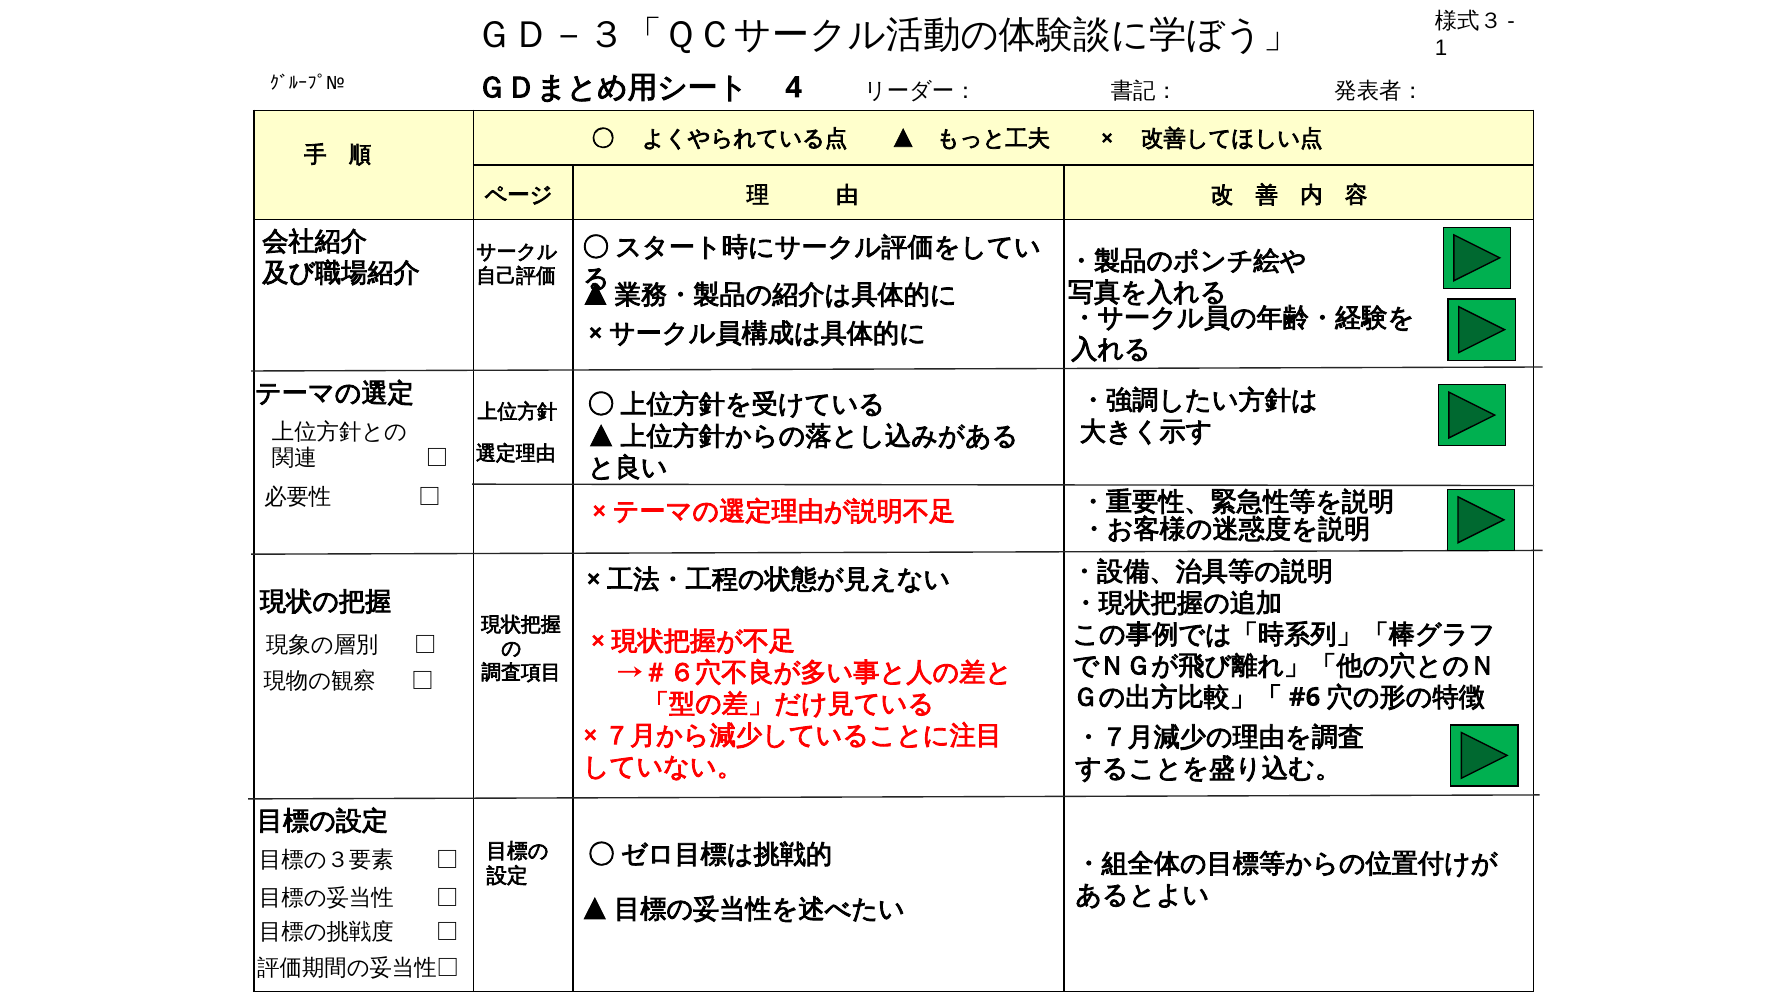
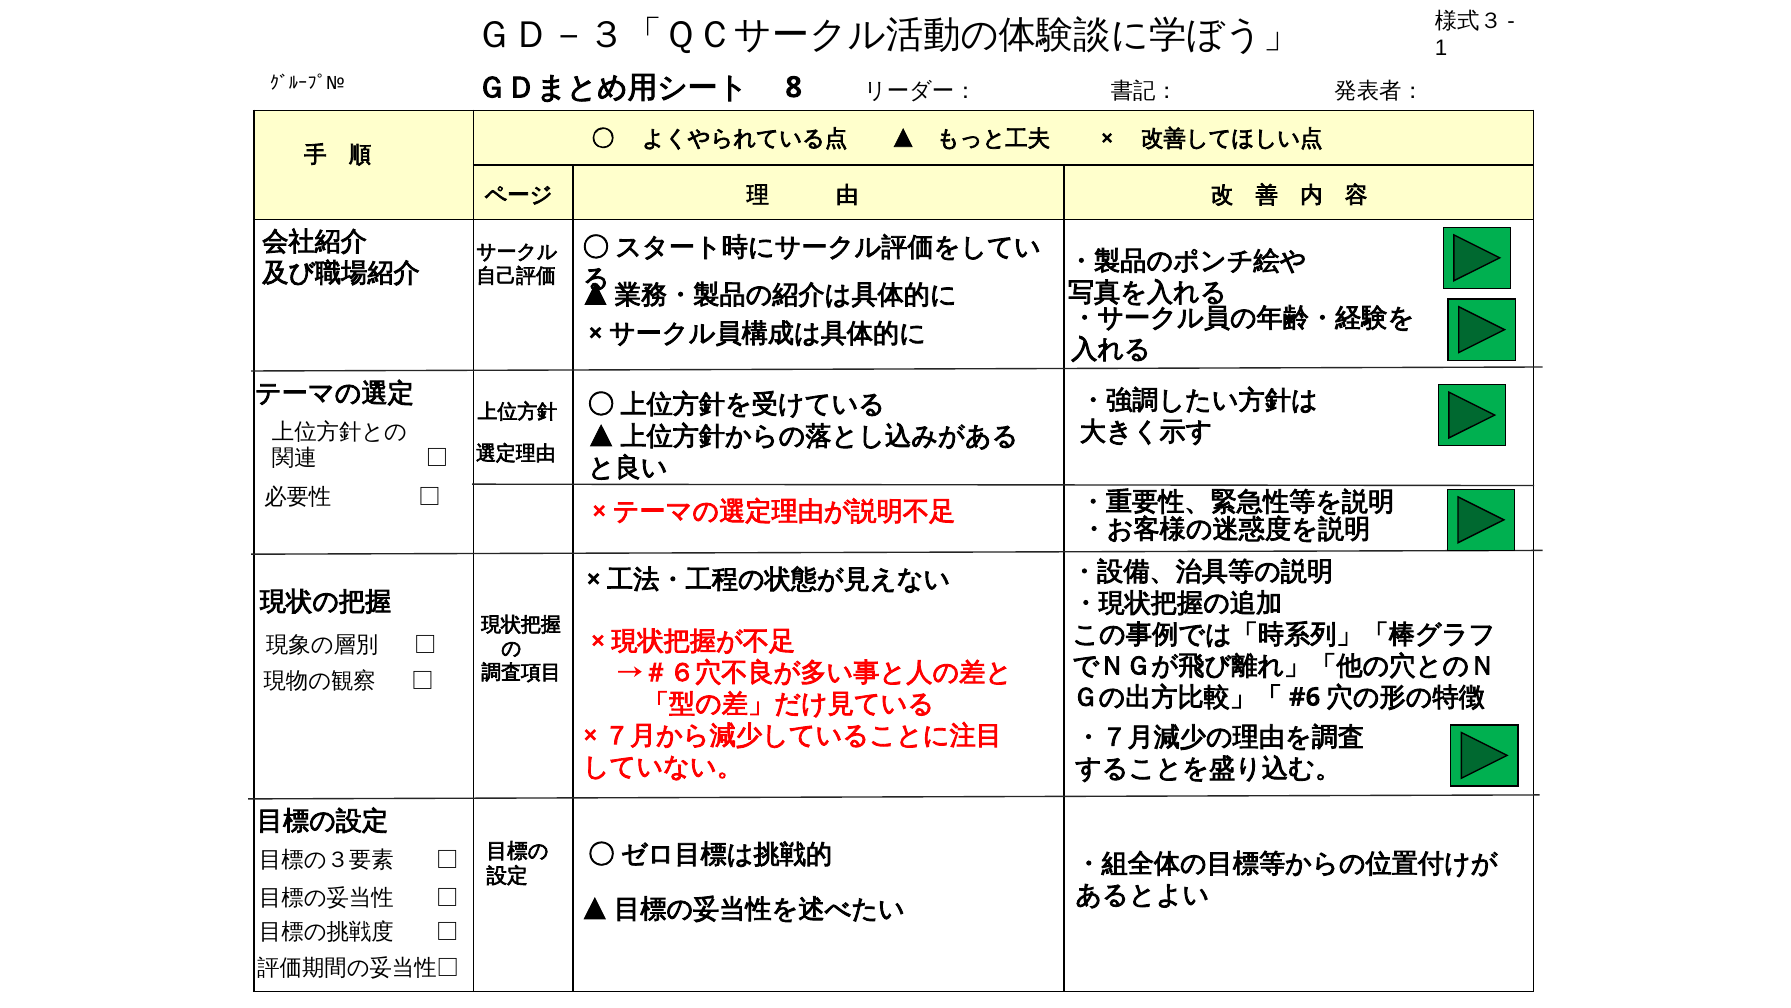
4: 4 -> 8
